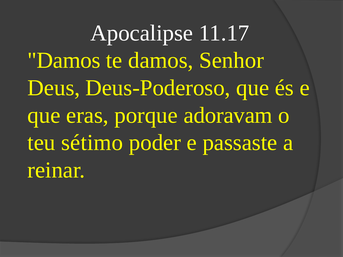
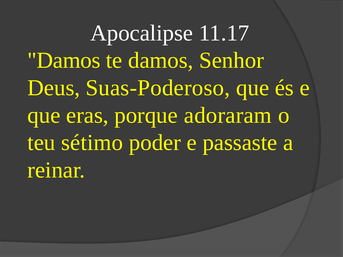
Deus-Poderoso: Deus-Poderoso -> Suas-Poderoso
adoravam: adoravam -> adoraram
